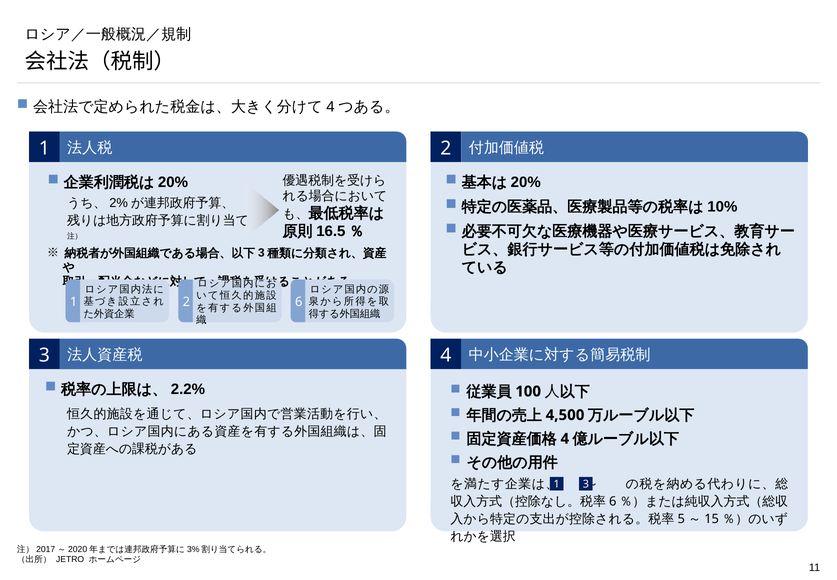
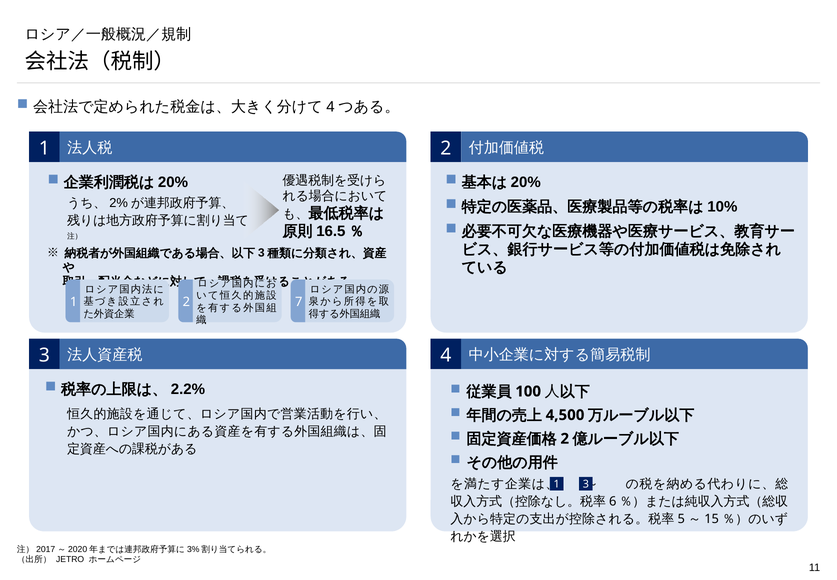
6: 6 -> 7
4 at (565, 438): 4 -> 2
